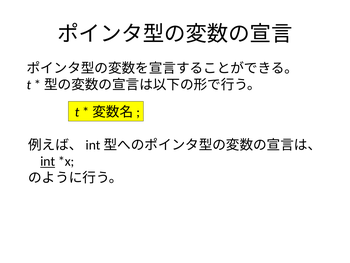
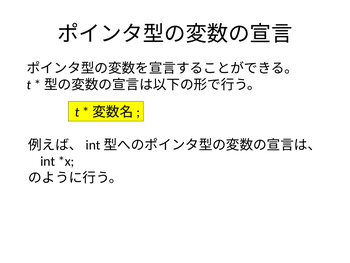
int underline: present -> none
